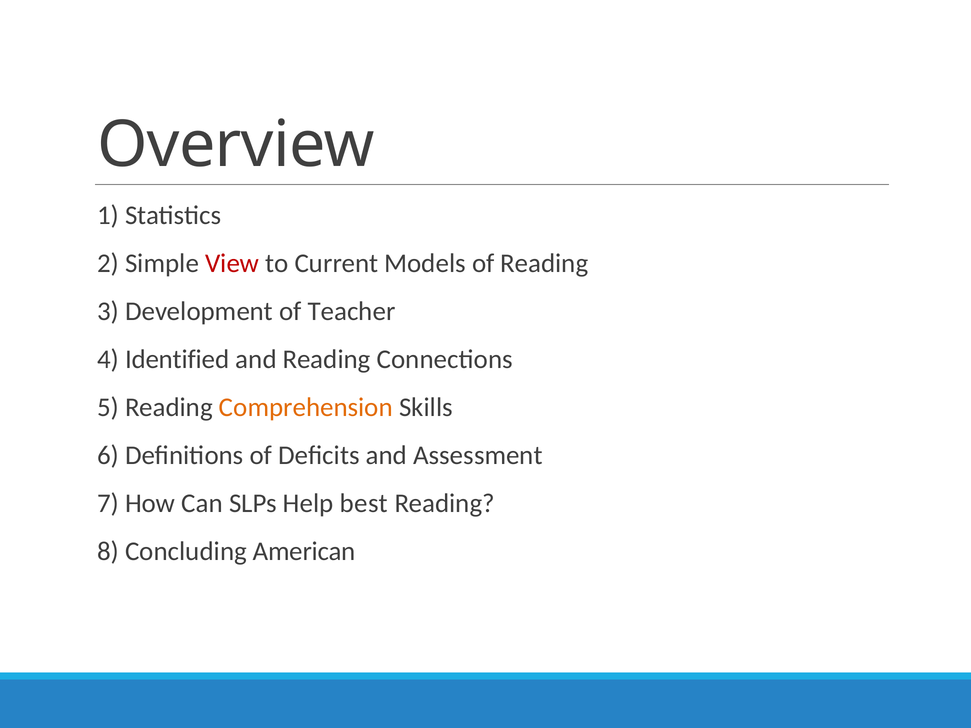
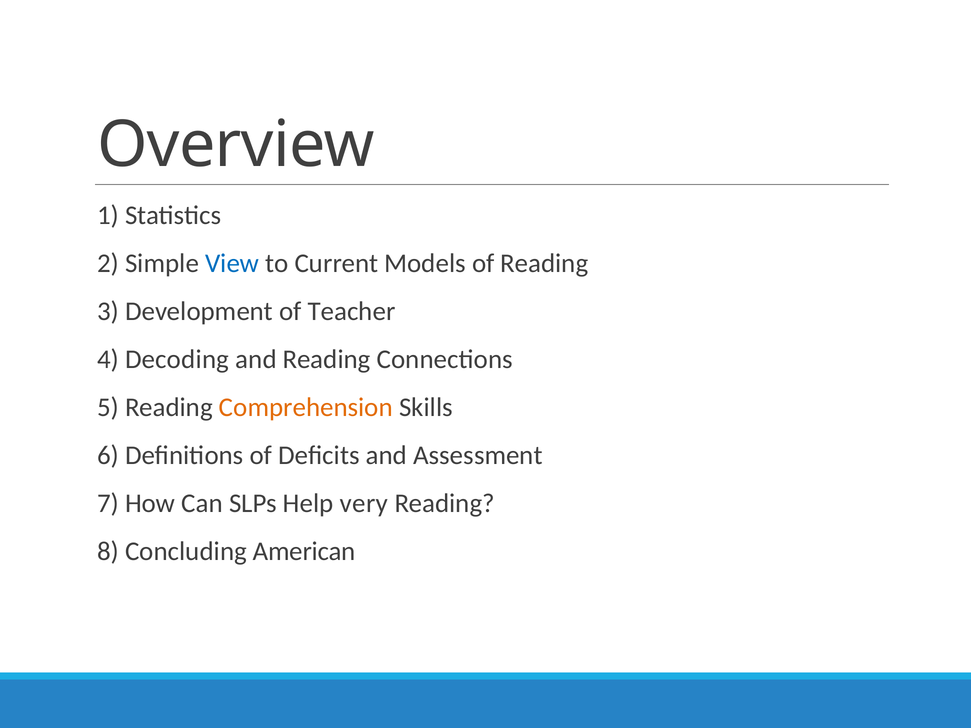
View colour: red -> blue
Identified: Identified -> Decoding
best: best -> very
